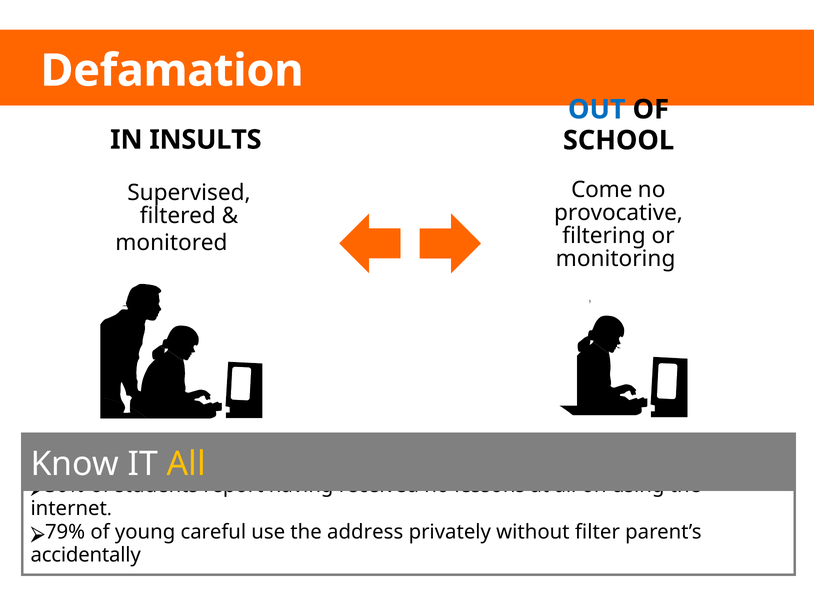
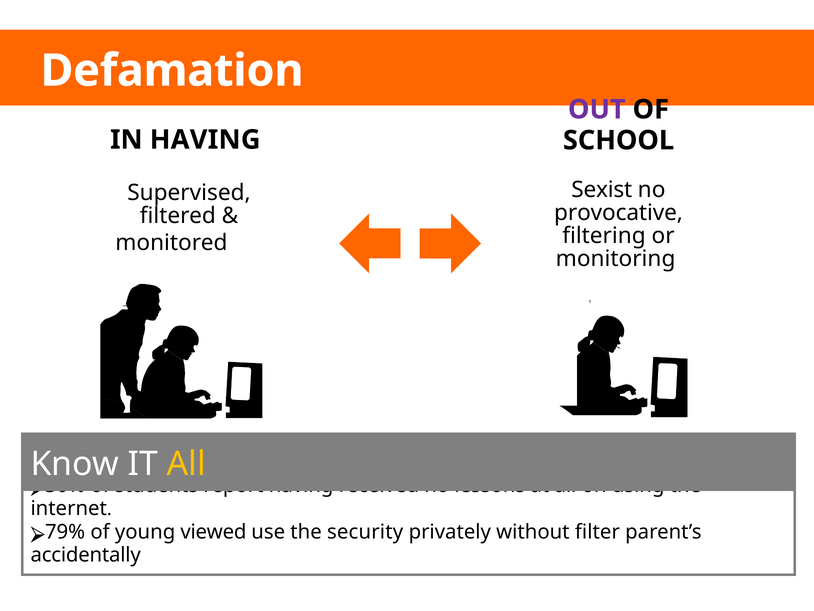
OUT colour: blue -> purple
IN INSULTS: INSULTS -> HAVING
Come: Come -> Sexist
careful: careful -> viewed
address: address -> security
